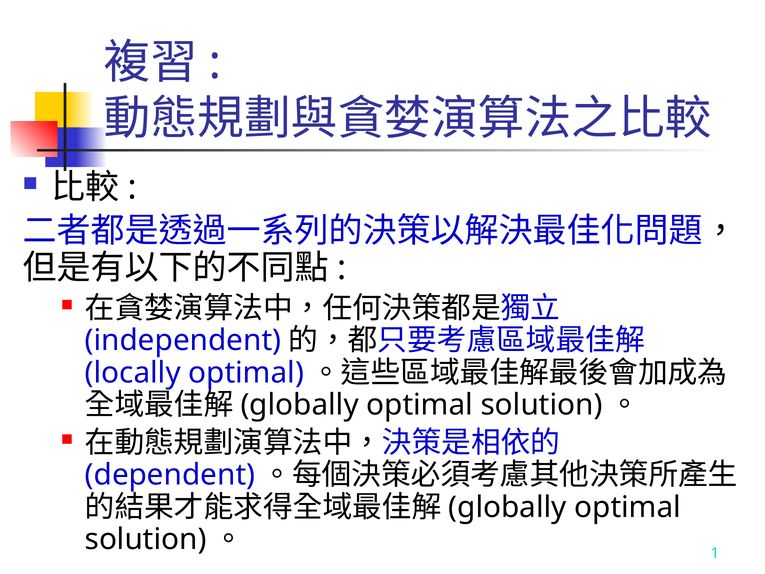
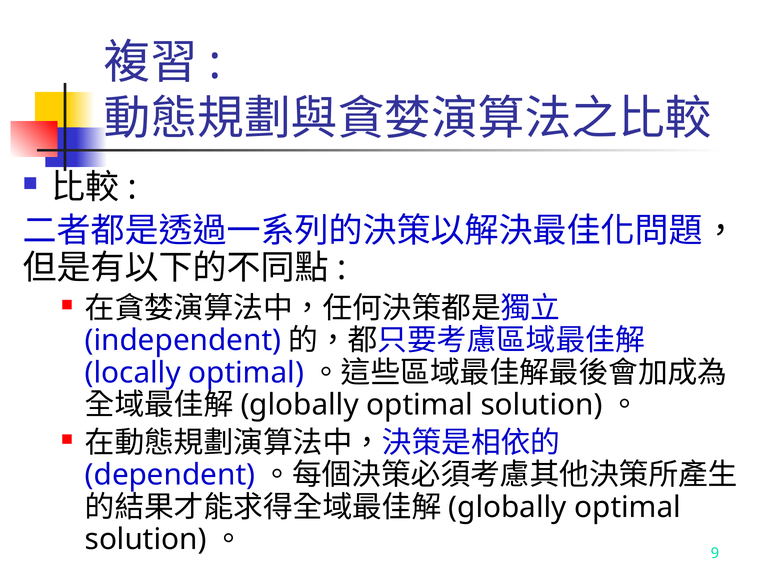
1: 1 -> 9
